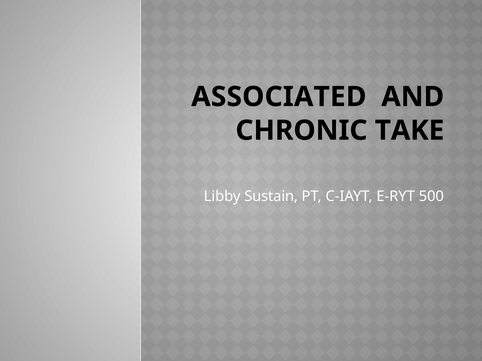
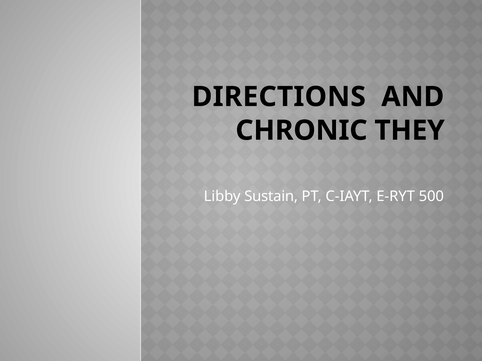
ASSOCIATED: ASSOCIATED -> DIRECTIONS
TAKE: TAKE -> THEY
